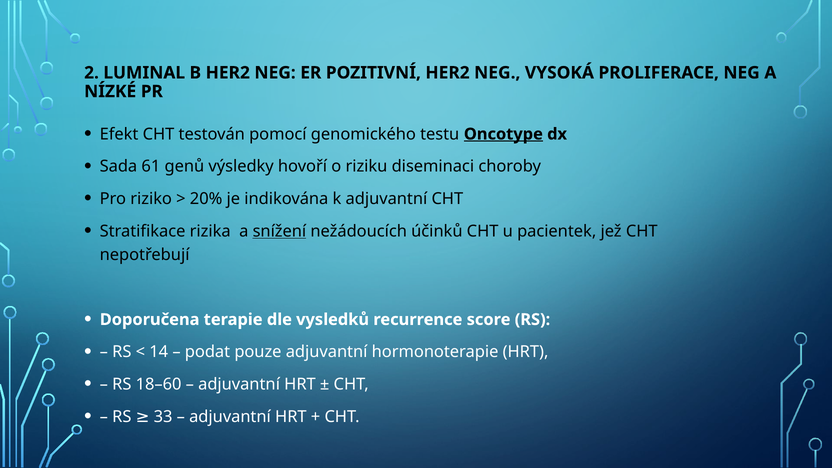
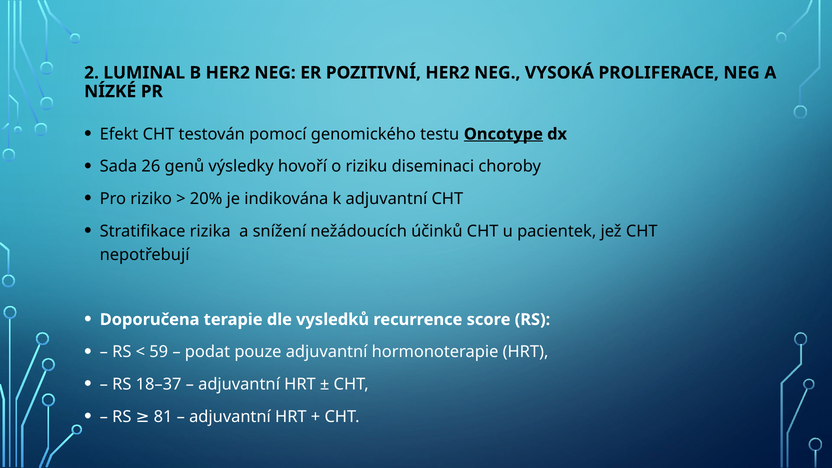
61: 61 -> 26
snížení underline: present -> none
14: 14 -> 59
18–60: 18–60 -> 18–37
33: 33 -> 81
